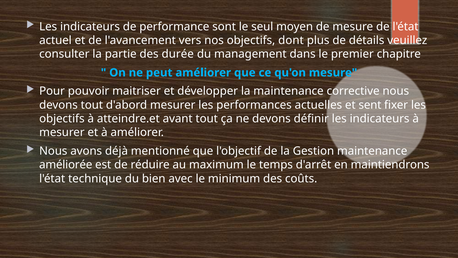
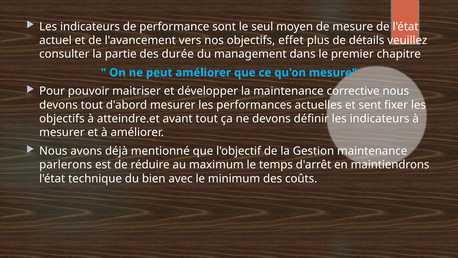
dont: dont -> effet
améliorée: améliorée -> parlerons
